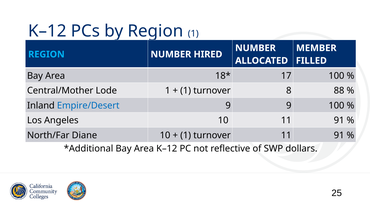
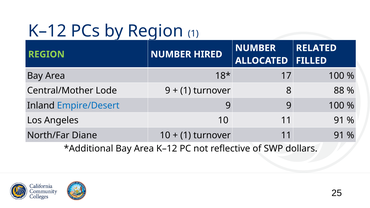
MEMBER: MEMBER -> RELATED
REGION at (46, 54) colour: light blue -> light green
Lode 1: 1 -> 9
